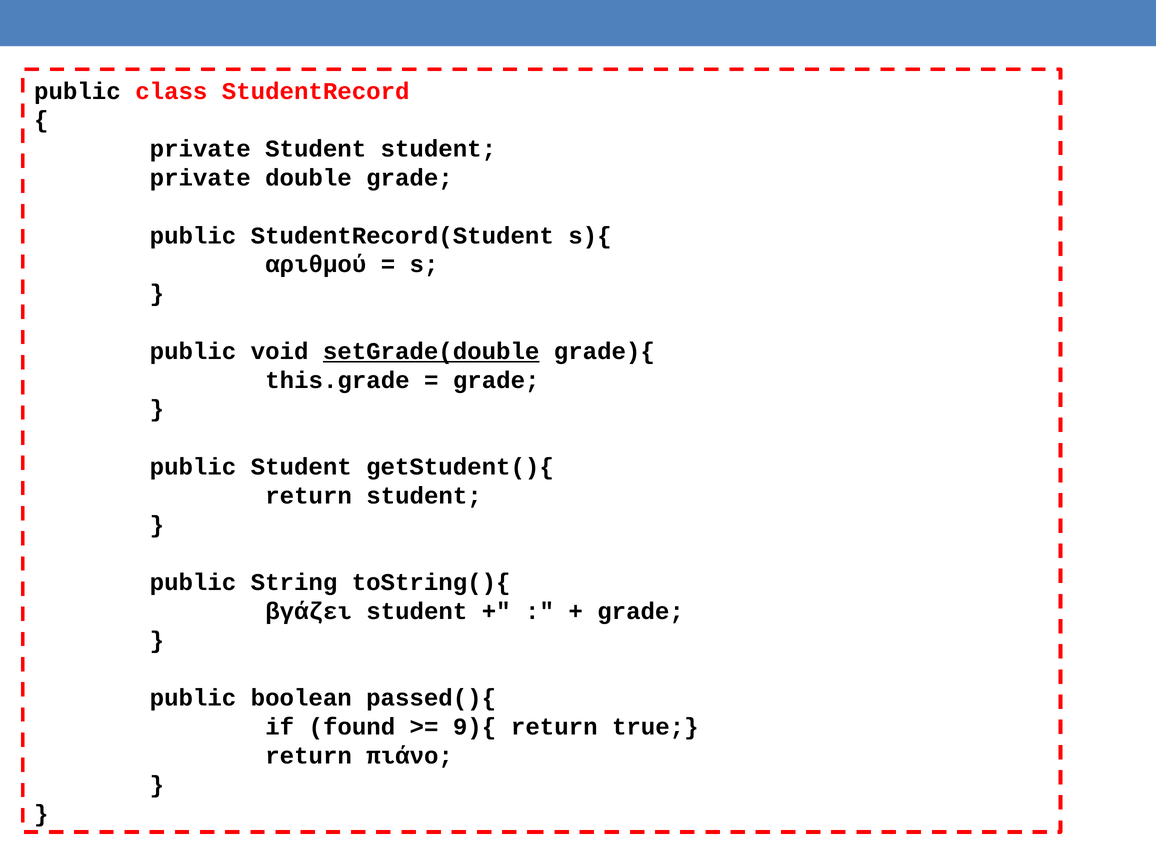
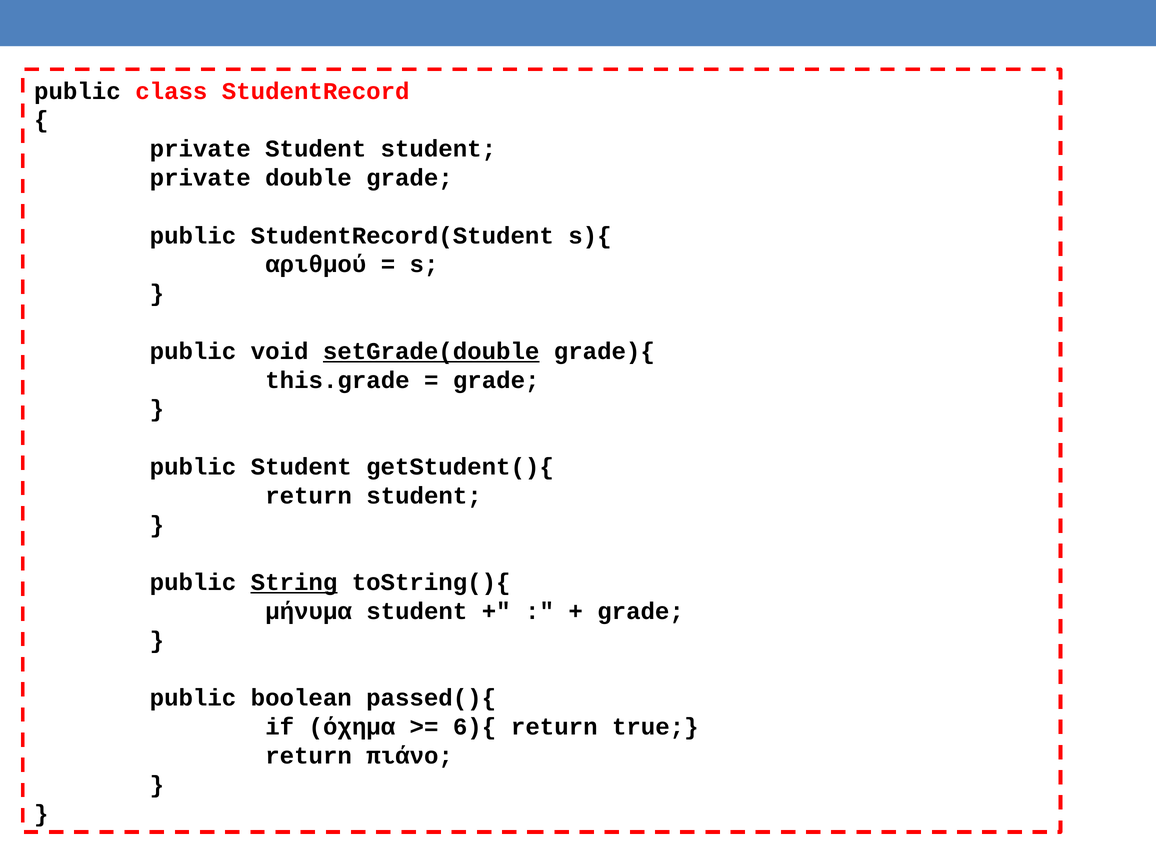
String underline: none -> present
βγάζει: βγάζει -> μήνυμα
found: found -> όχημα
9){: 9){ -> 6){
